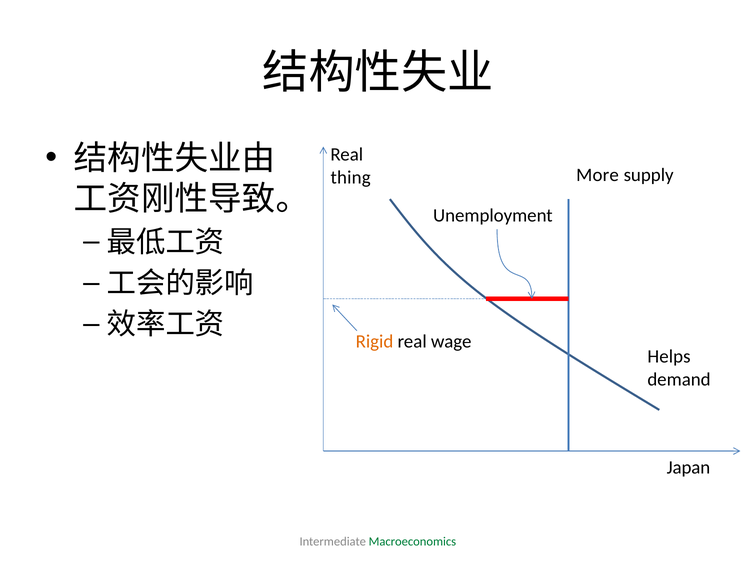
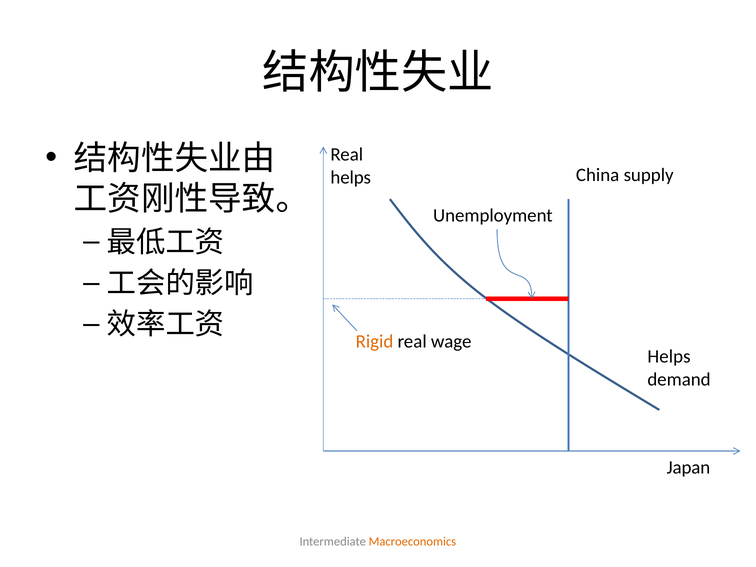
More: More -> China
thing at (351, 177): thing -> helps
Macroeconomics colour: green -> orange
